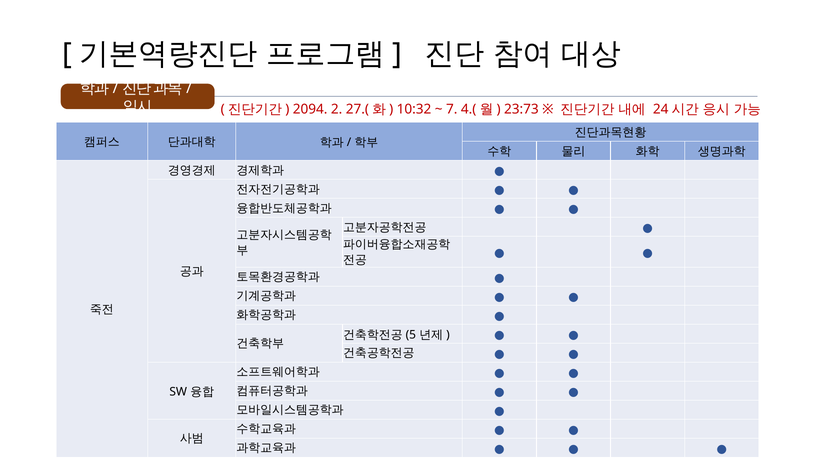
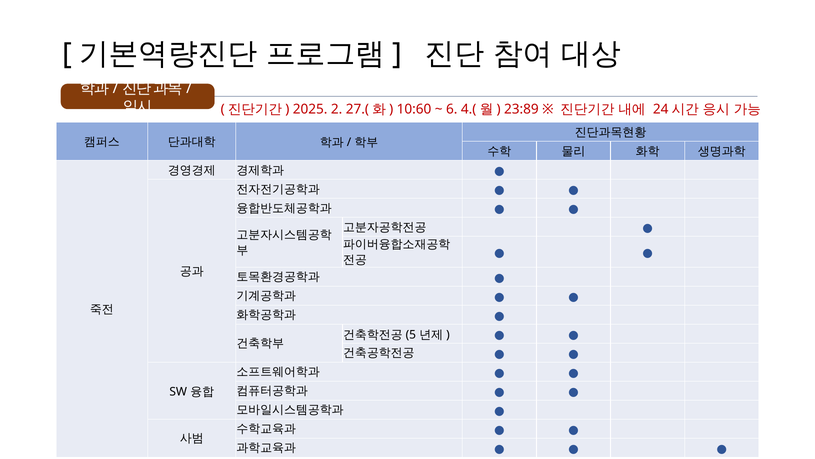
2094: 2094 -> 2025
10:32: 10:32 -> 10:60
7: 7 -> 6
23:73: 23:73 -> 23:89
